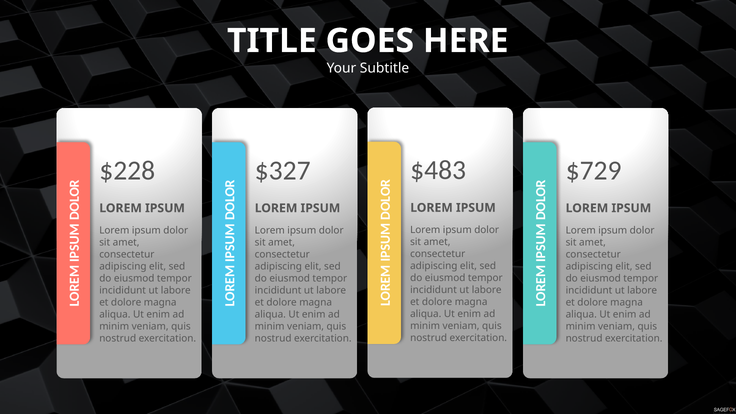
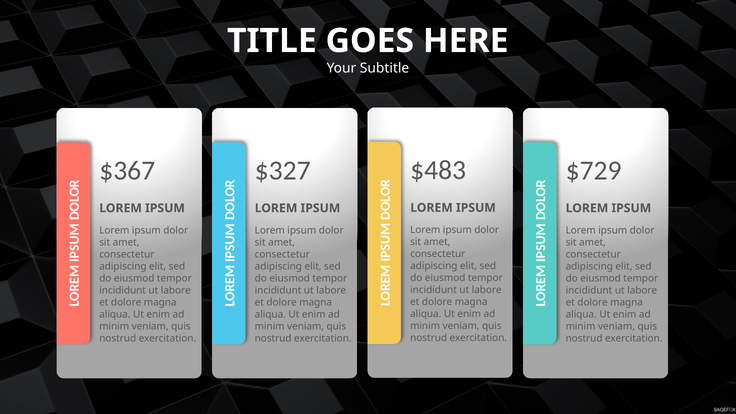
$228: $228 -> $367
